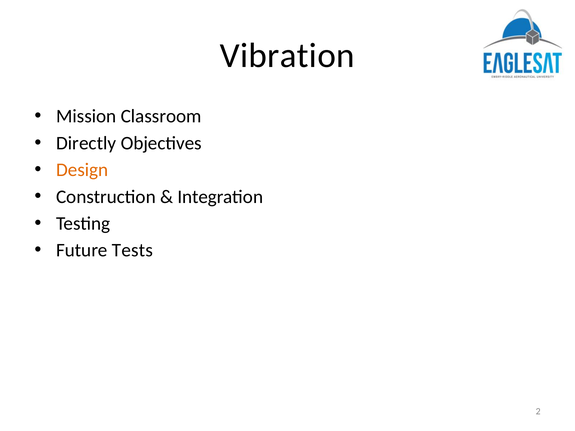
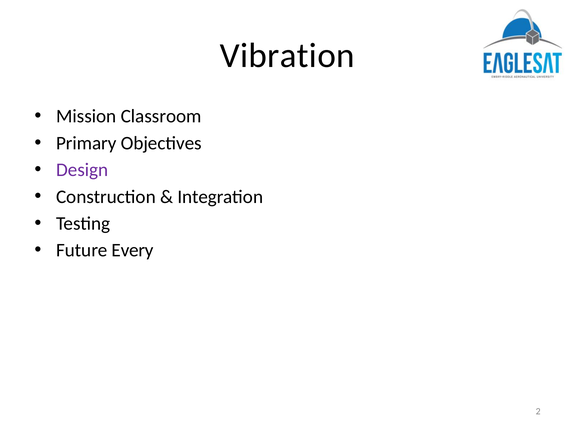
Directly: Directly -> Primary
Design colour: orange -> purple
Tests: Tests -> Every
